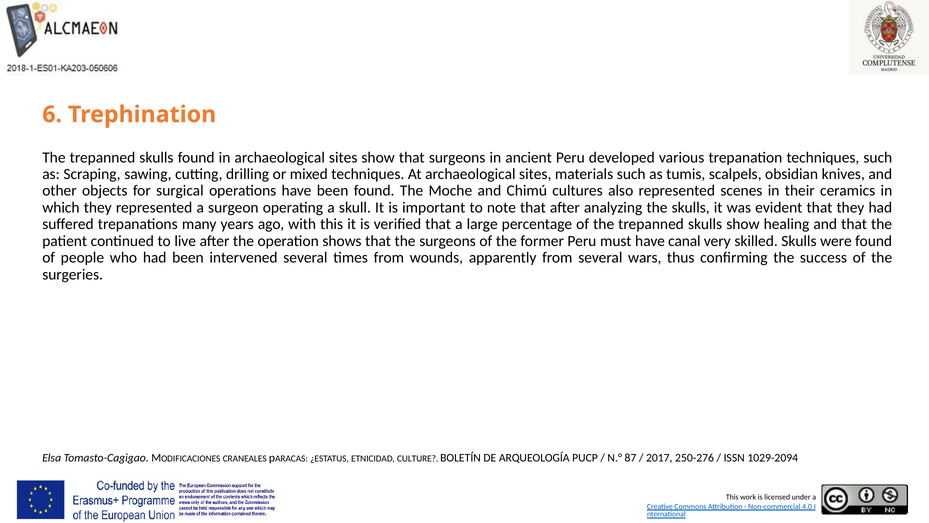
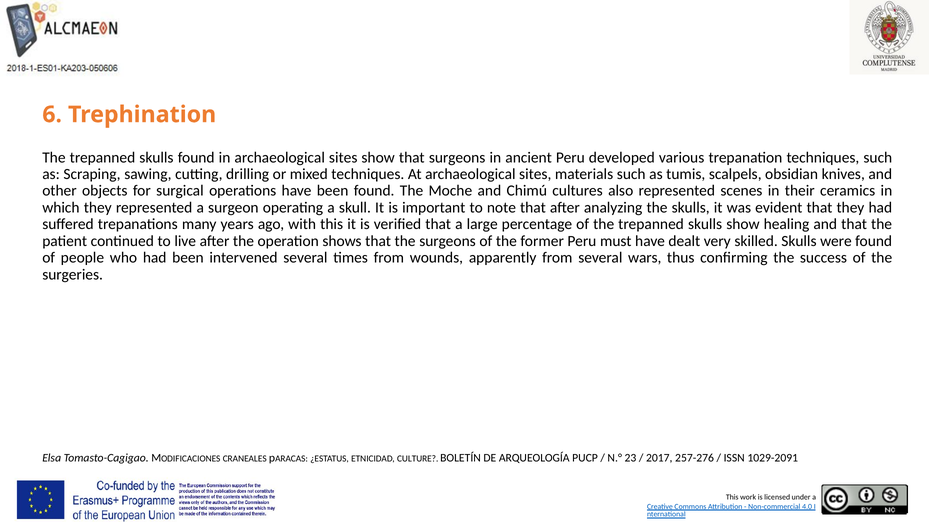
canal: canal -> dealt
87: 87 -> 23
250-276: 250-276 -> 257-276
1029-2094: 1029-2094 -> 1029-2091
